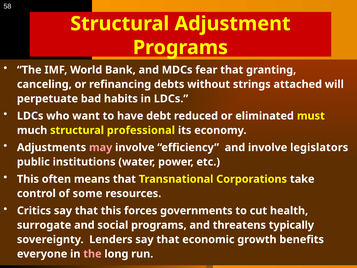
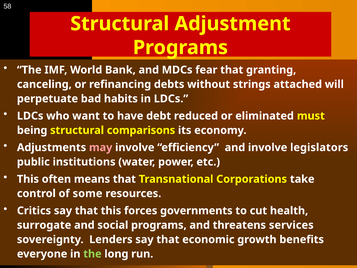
much: much -> being
professional: professional -> comparisons
typically: typically -> services
the at (92, 254) colour: pink -> light green
